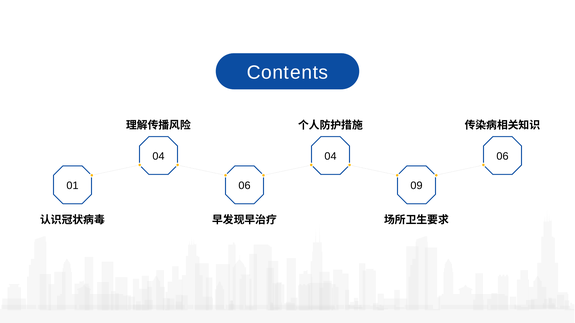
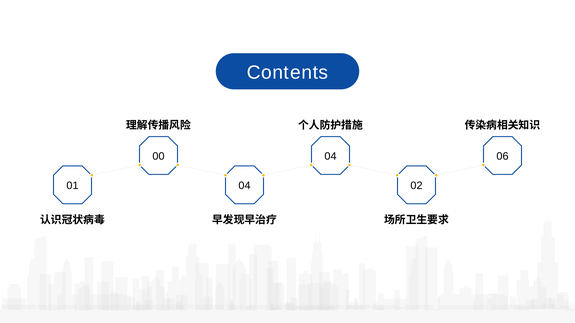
4 at (162, 156): 4 -> 0
6 at (248, 186): 6 -> 4
9: 9 -> 2
